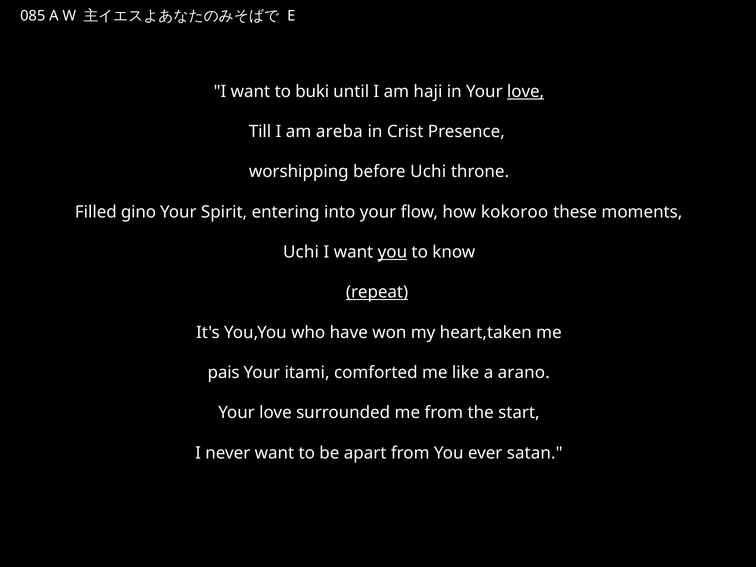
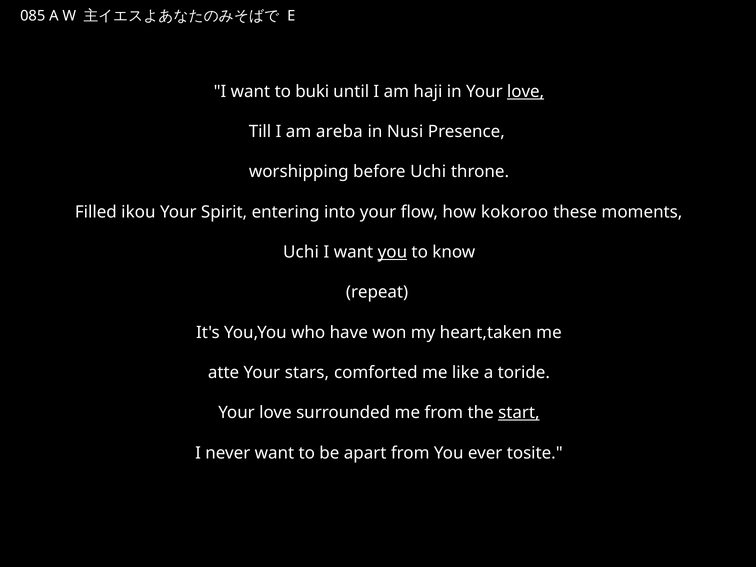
Crist: Crist -> Nusi
gino: gino -> ikou
repeat underline: present -> none
pais: pais -> atte
itami: itami -> stars
arano: arano -> toride
start underline: none -> present
satan: satan -> tosite
